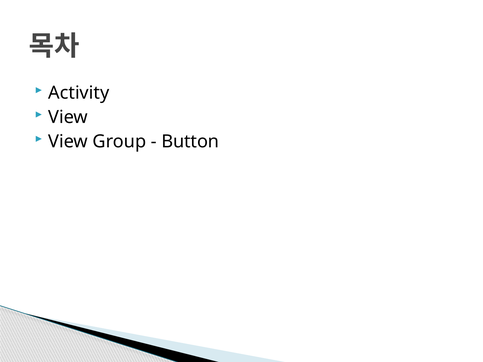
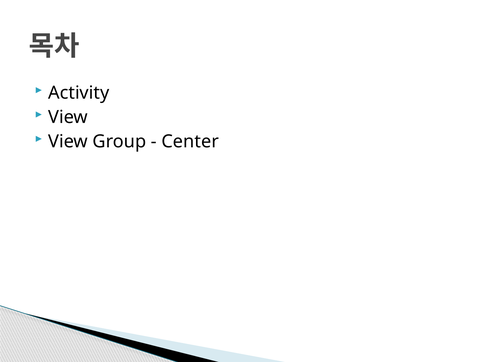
Button: Button -> Center
